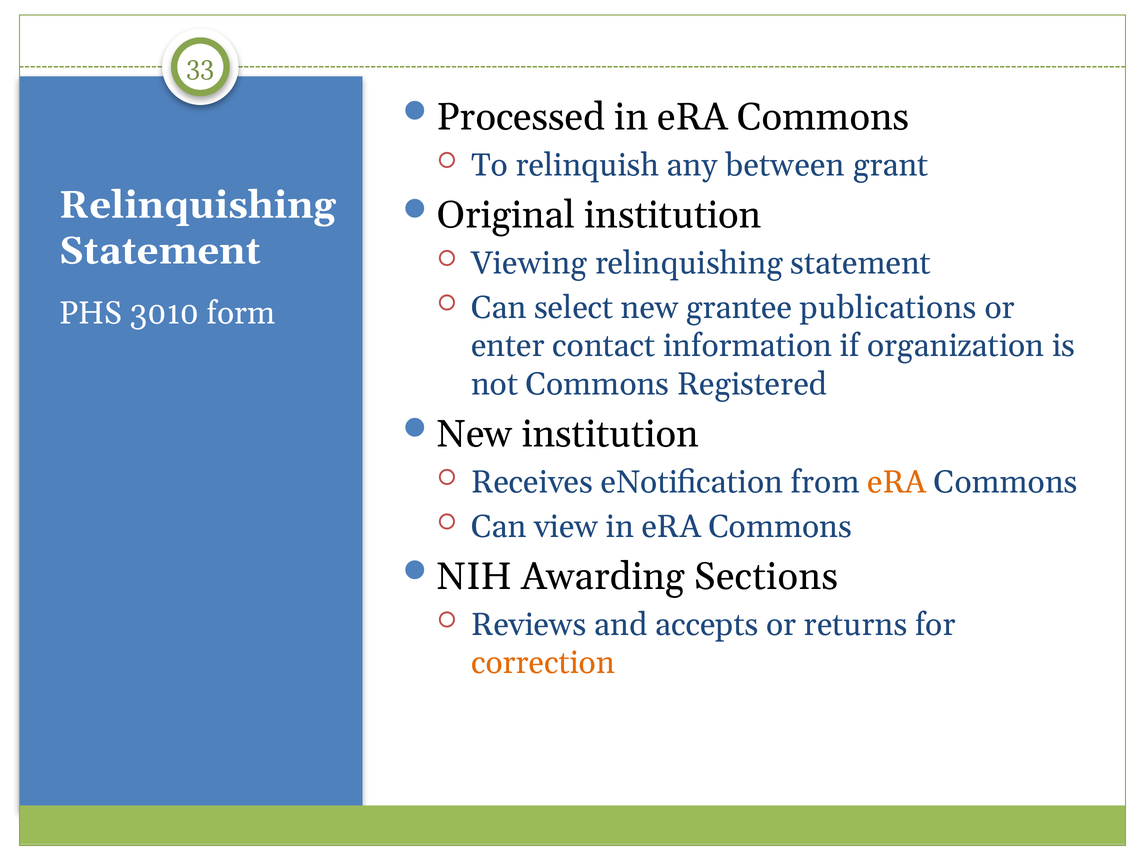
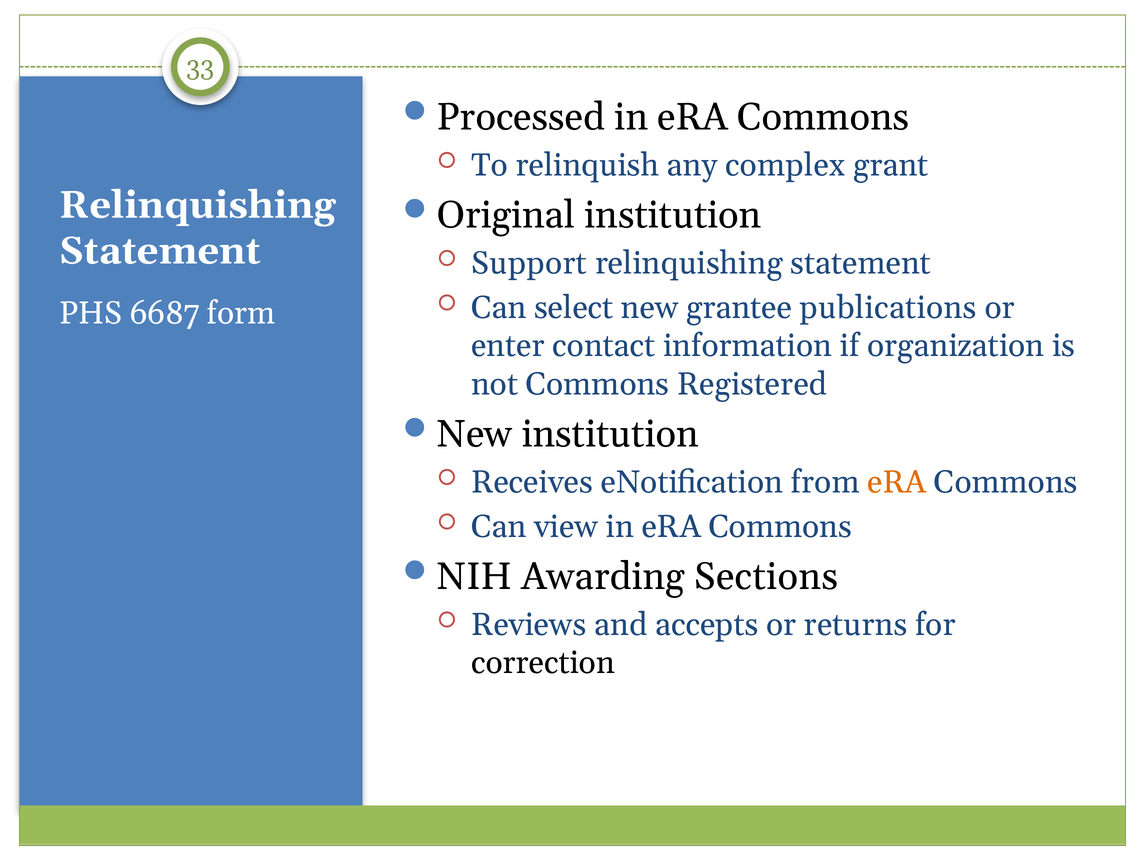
between: between -> complex
Viewing: Viewing -> Support
3010: 3010 -> 6687
correction colour: orange -> black
